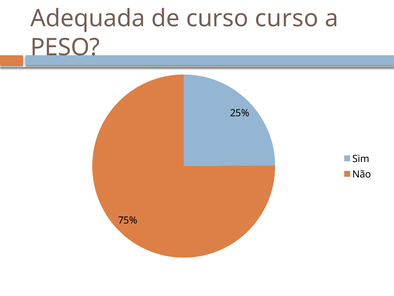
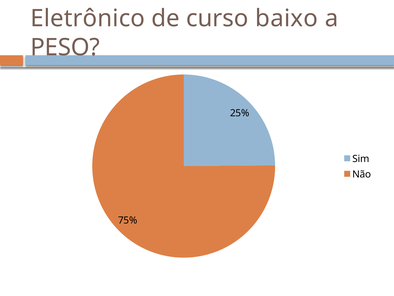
Adequada: Adequada -> Eletrônico
curso curso: curso -> baixo
